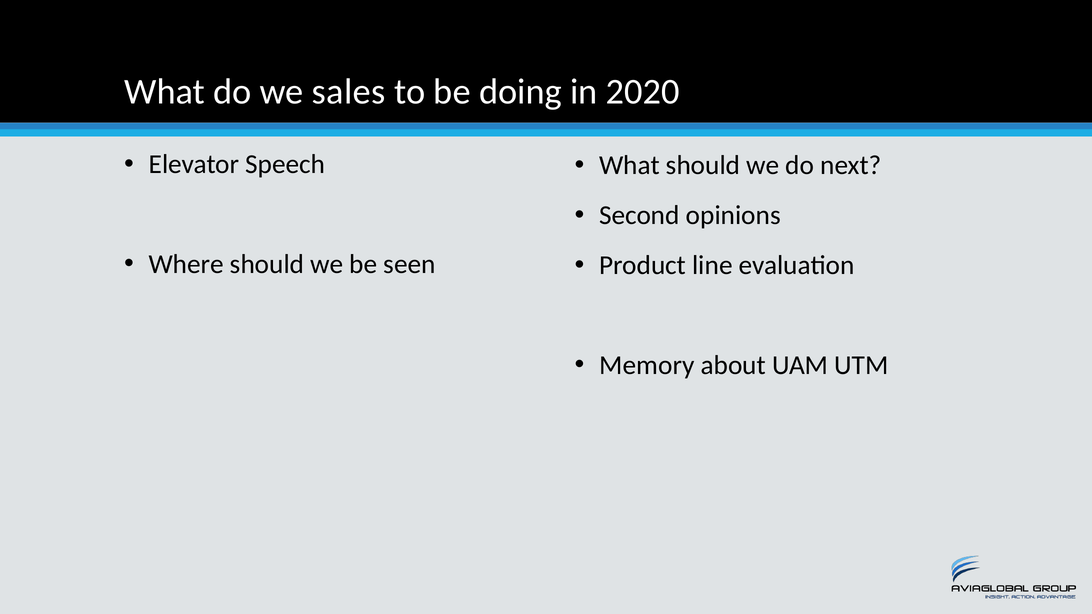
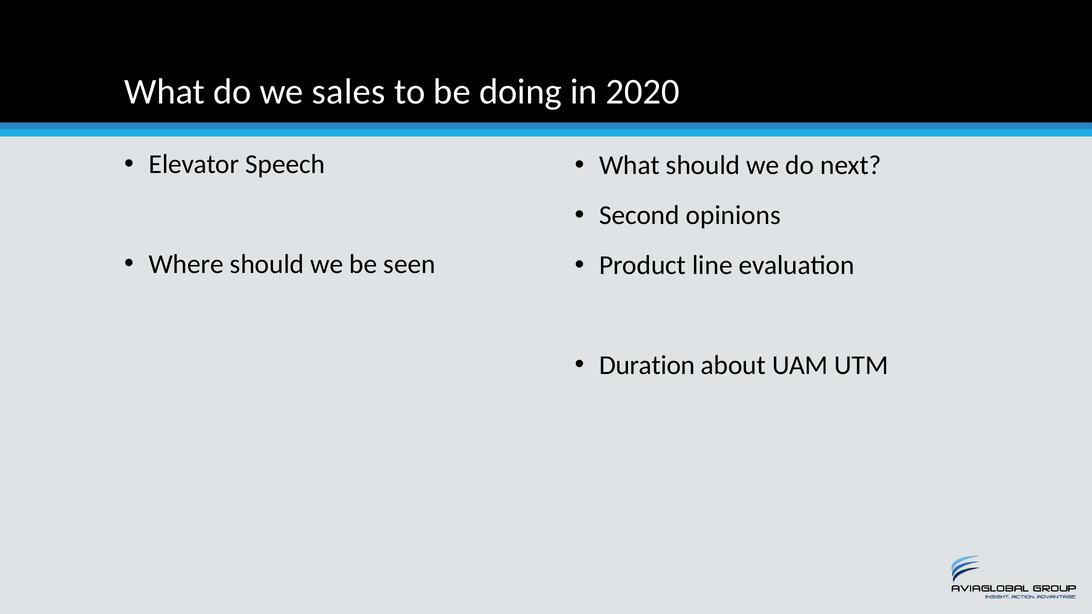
Memory: Memory -> Duration
